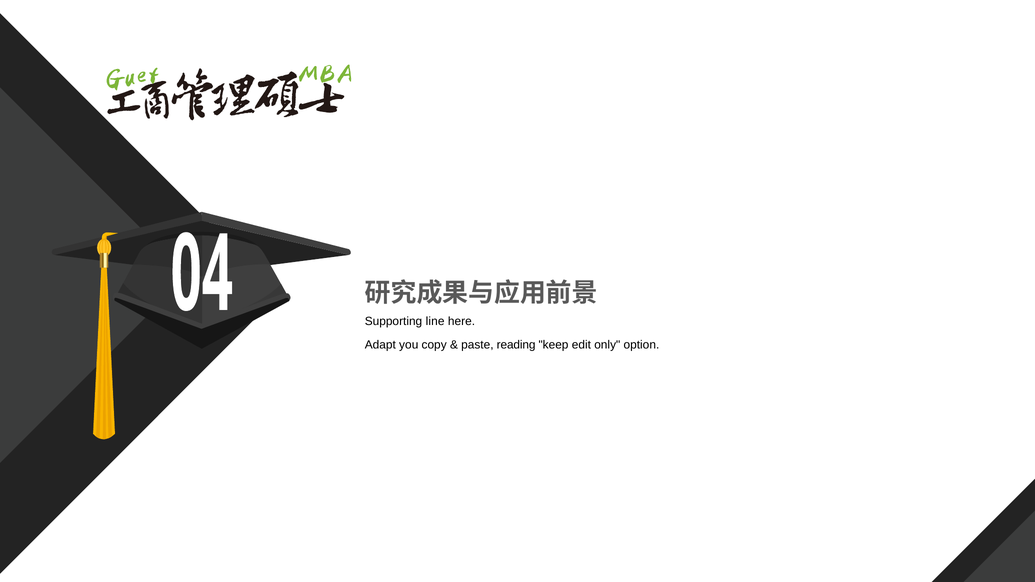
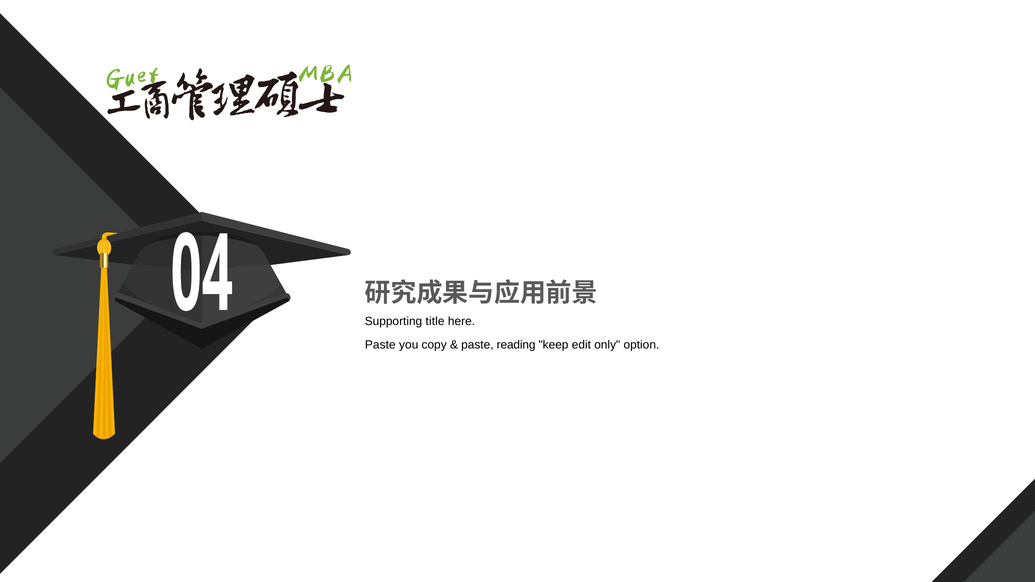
line: line -> title
Adapt at (380, 345): Adapt -> Paste
